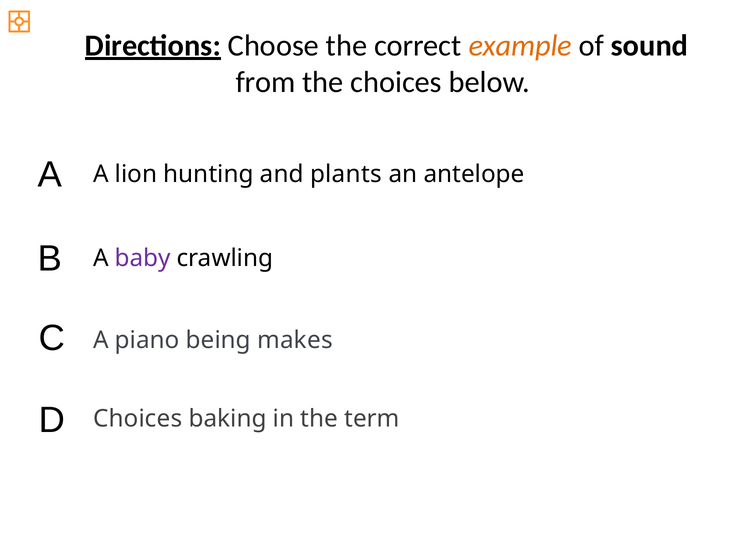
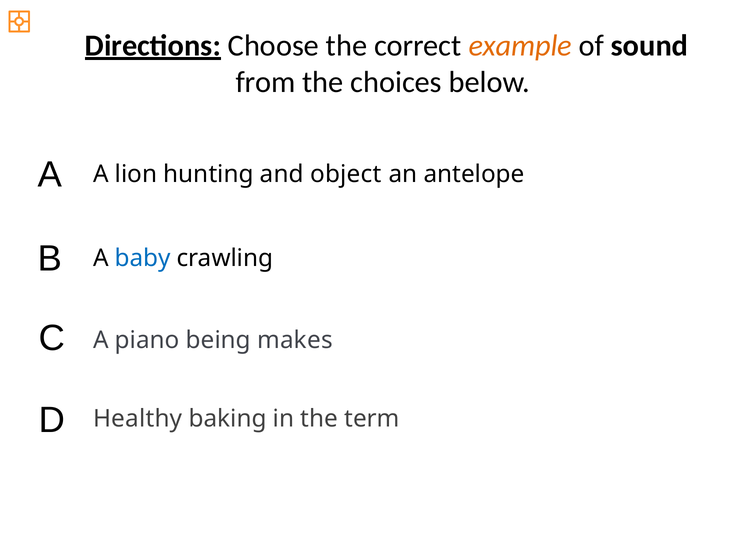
plants: plants -> object
baby colour: purple -> blue
D Choices: Choices -> Healthy
